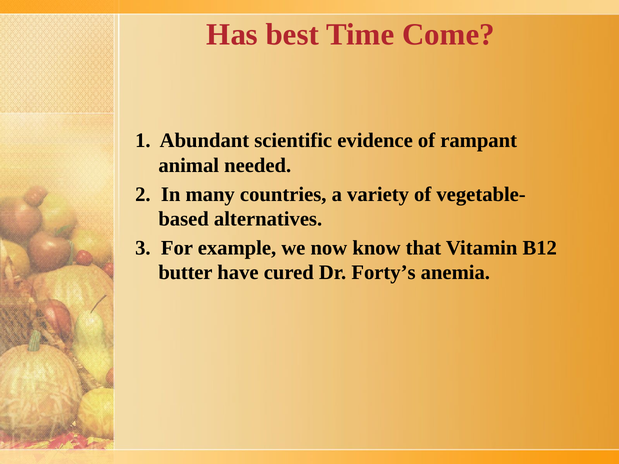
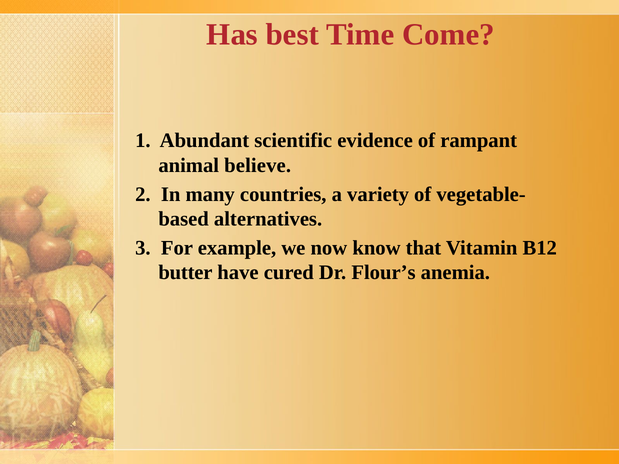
needed: needed -> believe
Forty’s: Forty’s -> Flour’s
